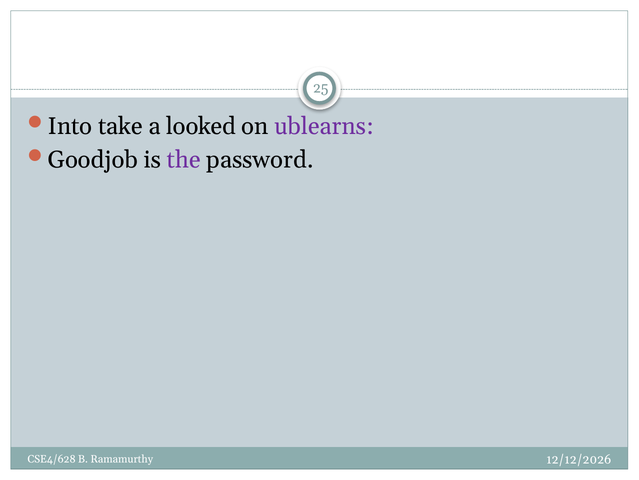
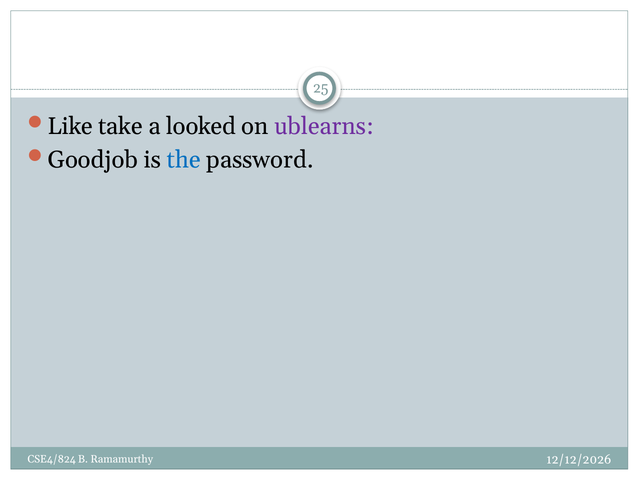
Into: Into -> Like
the colour: purple -> blue
CSE4/628: CSE4/628 -> CSE4/824
